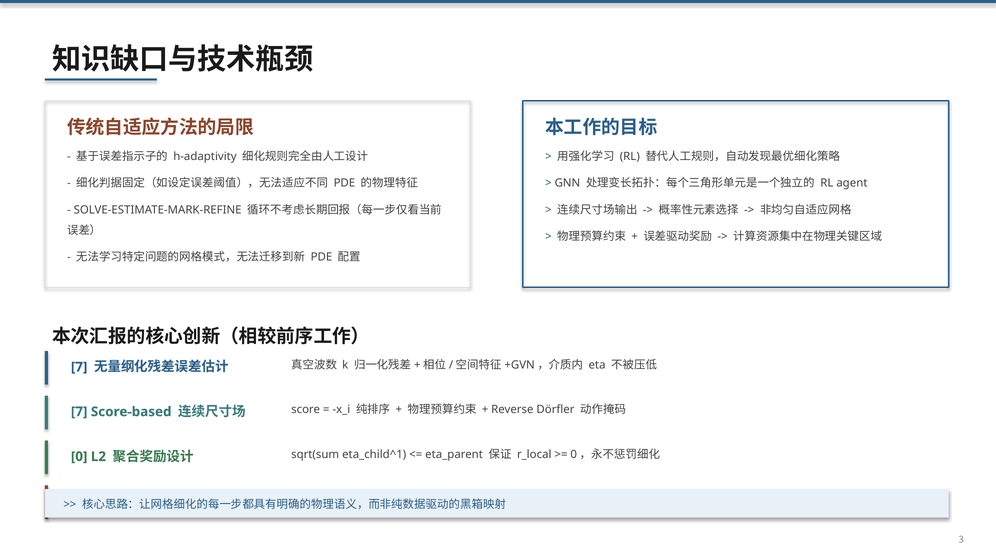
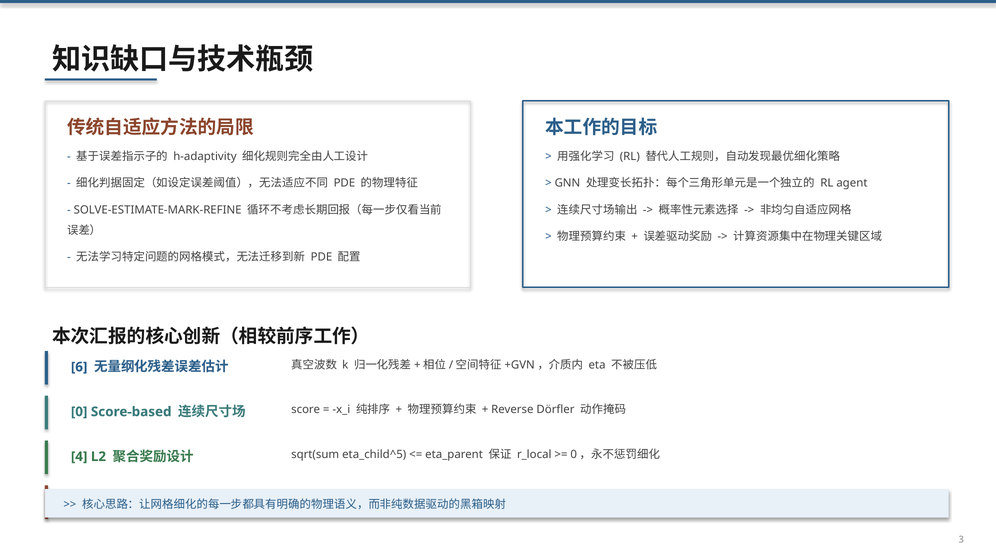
7 at (79, 367): 7 -> 6
7 at (79, 412): 7 -> 0
0 at (79, 457): 0 -> 4
eta_child^1: eta_child^1 -> eta_child^5
